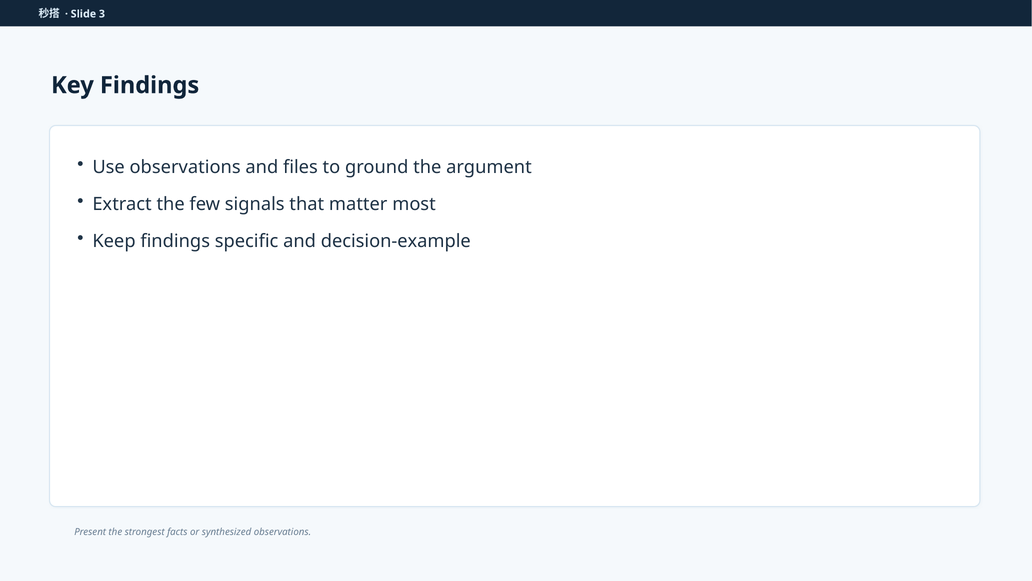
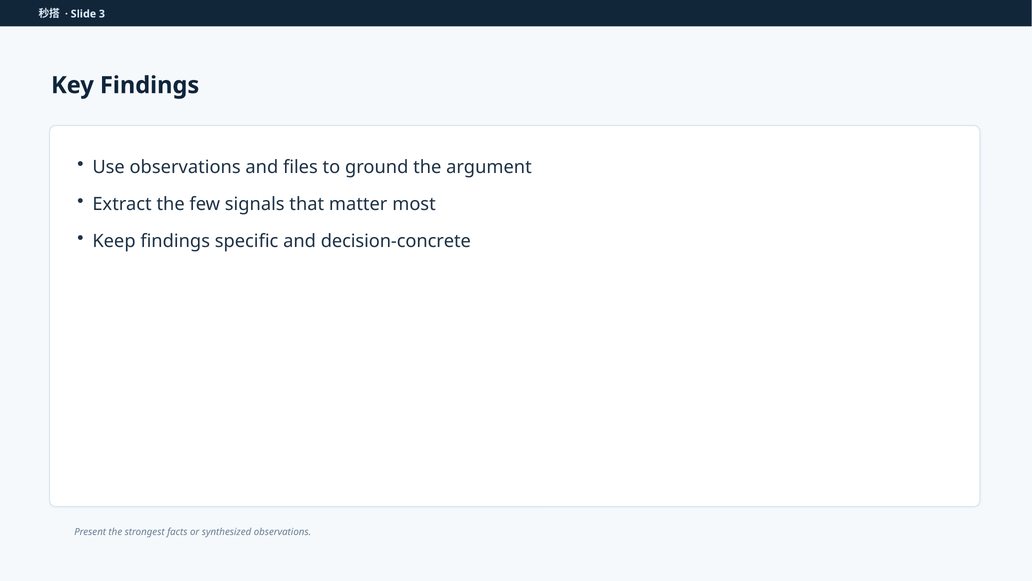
decision-example: decision-example -> decision-concrete
